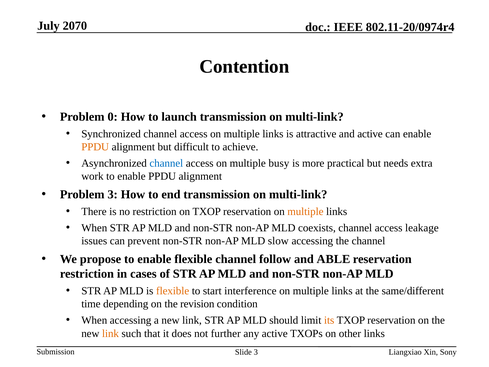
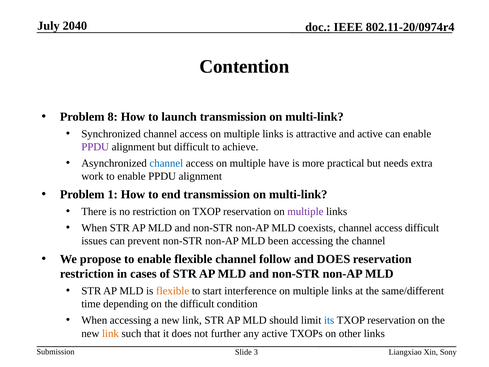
2070: 2070 -> 2040
0: 0 -> 8
PPDU at (95, 147) colour: orange -> purple
busy: busy -> have
Problem 3: 3 -> 1
multiple at (305, 211) colour: orange -> purple
access leakage: leakage -> difficult
slow: slow -> been
and ABLE: ABLE -> DOES
the revision: revision -> difficult
its colour: orange -> blue
